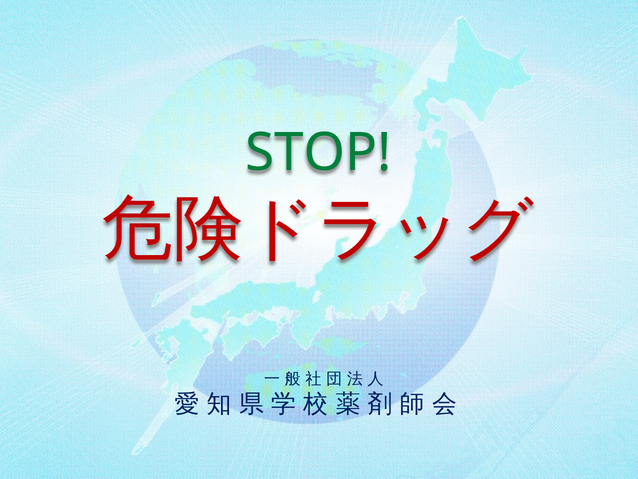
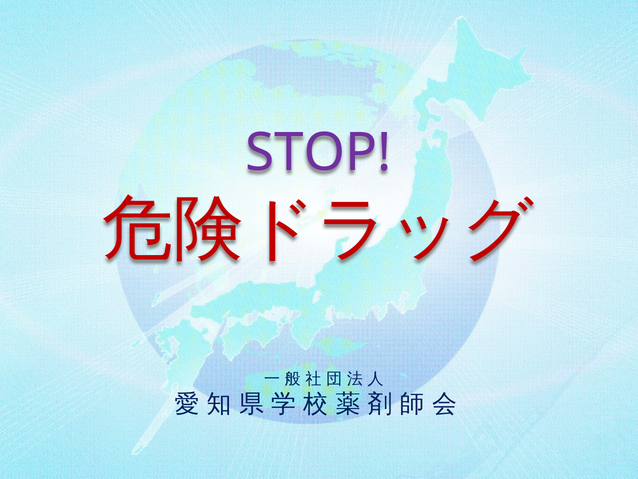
STOP colour: green -> purple
